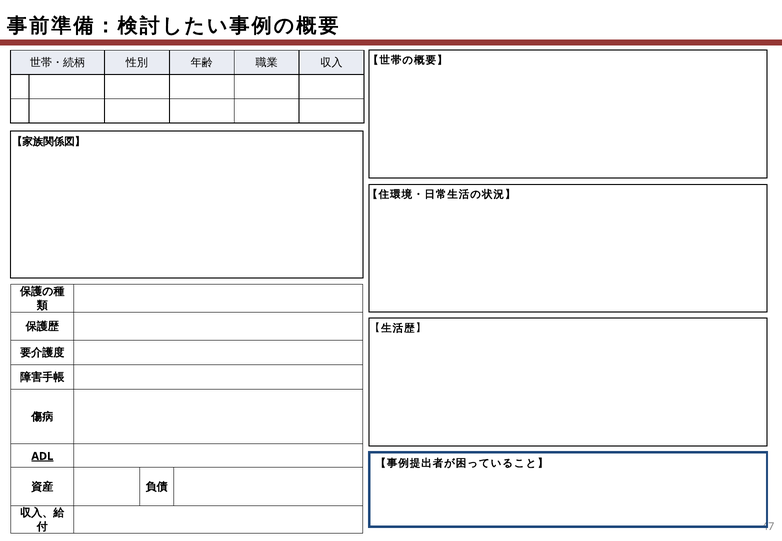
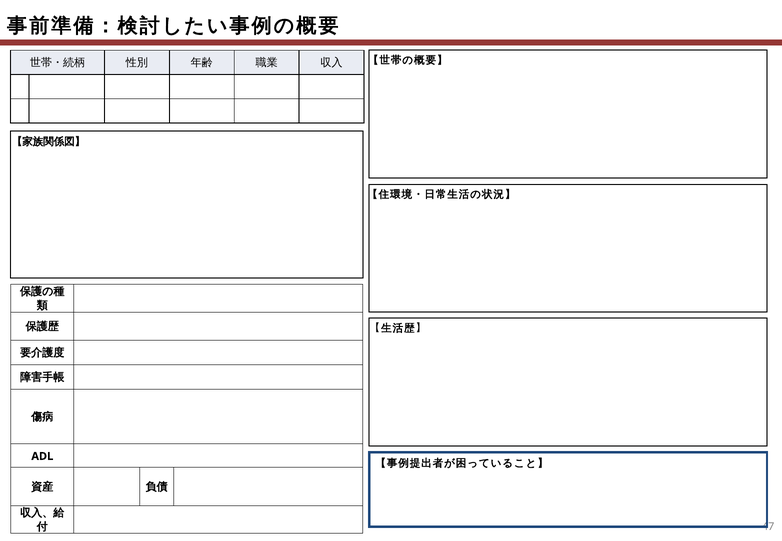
ADL underline: present -> none
